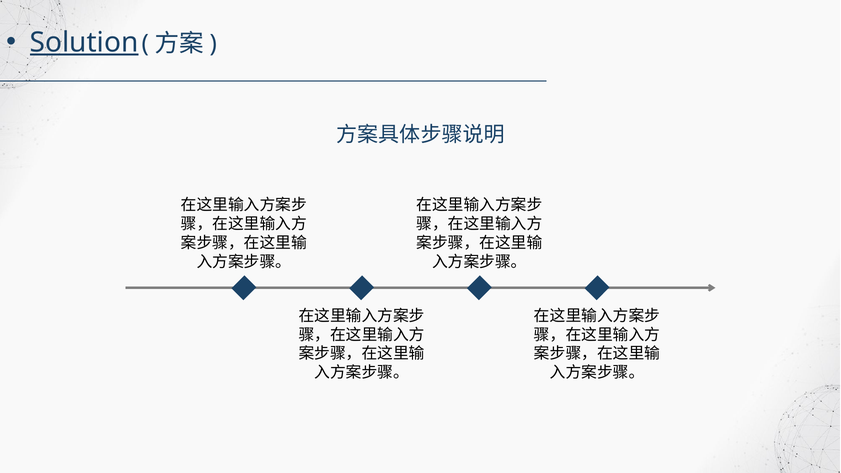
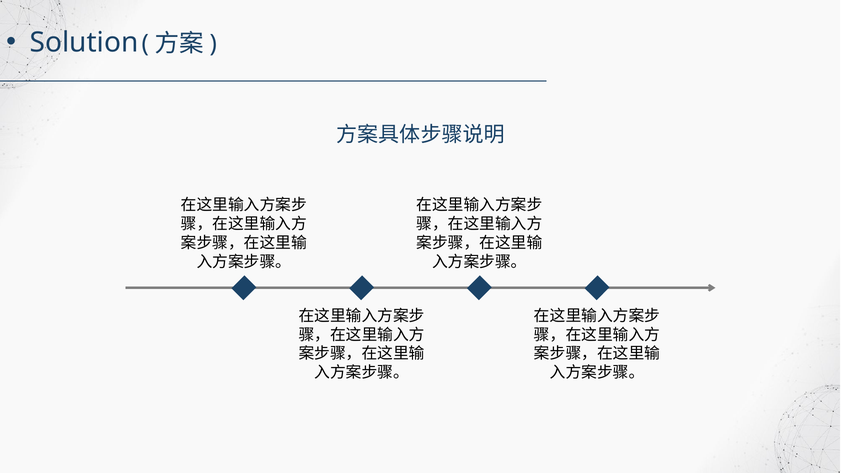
Solution underline: present -> none
